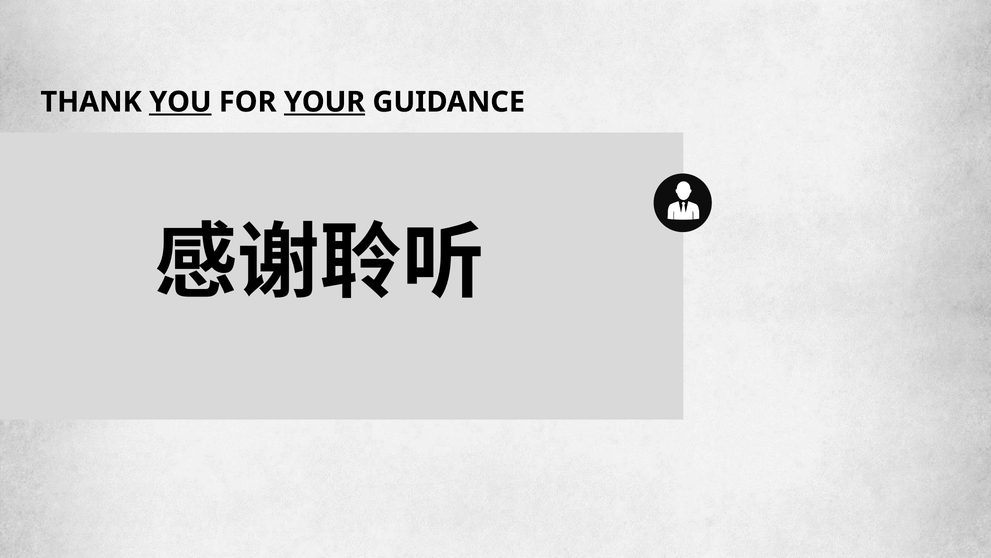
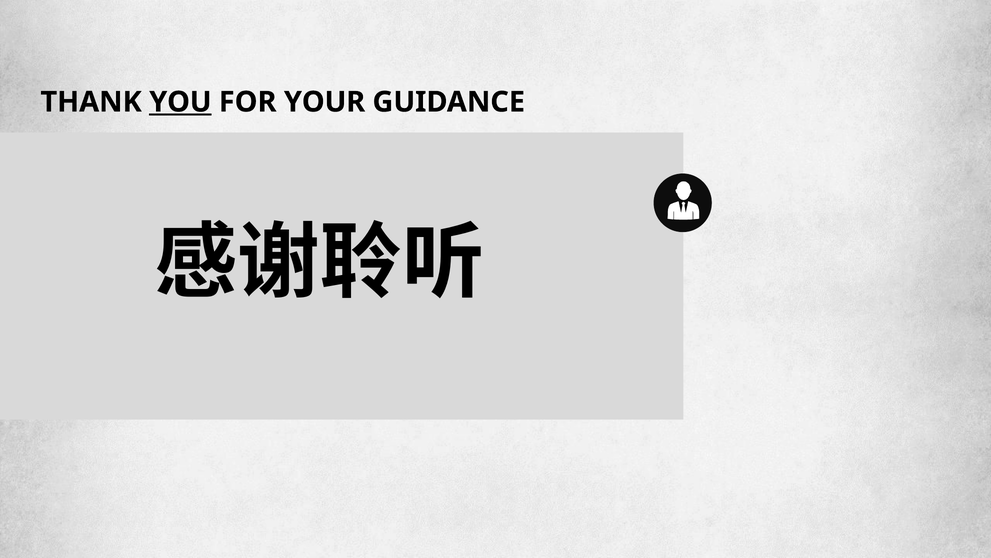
YOUR underline: present -> none
